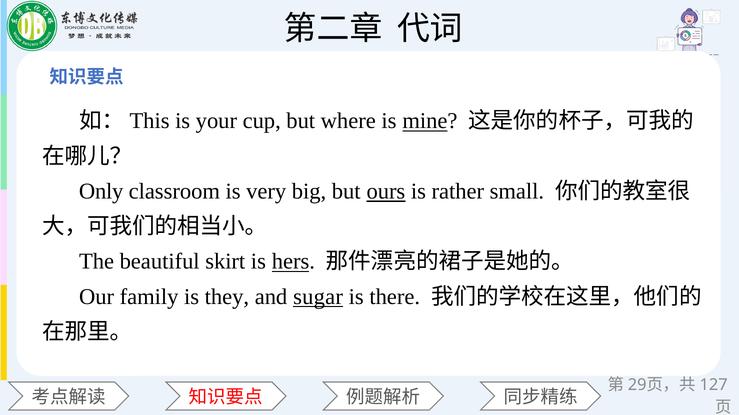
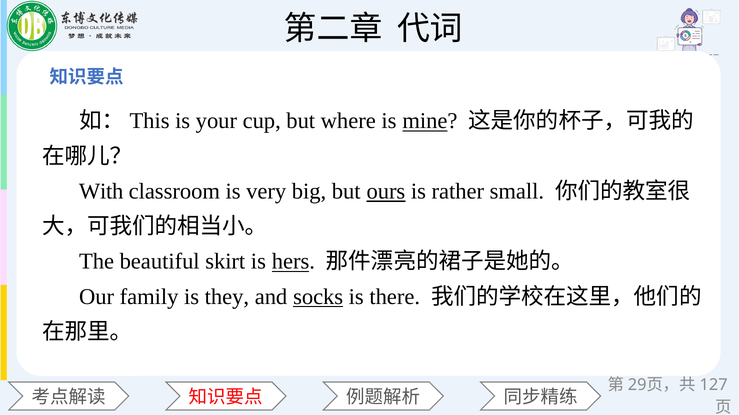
Only: Only -> With
sugar: sugar -> socks
